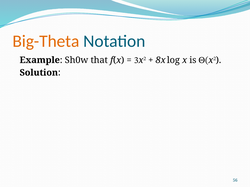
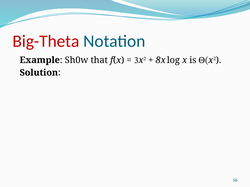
Big-Theta colour: orange -> red
